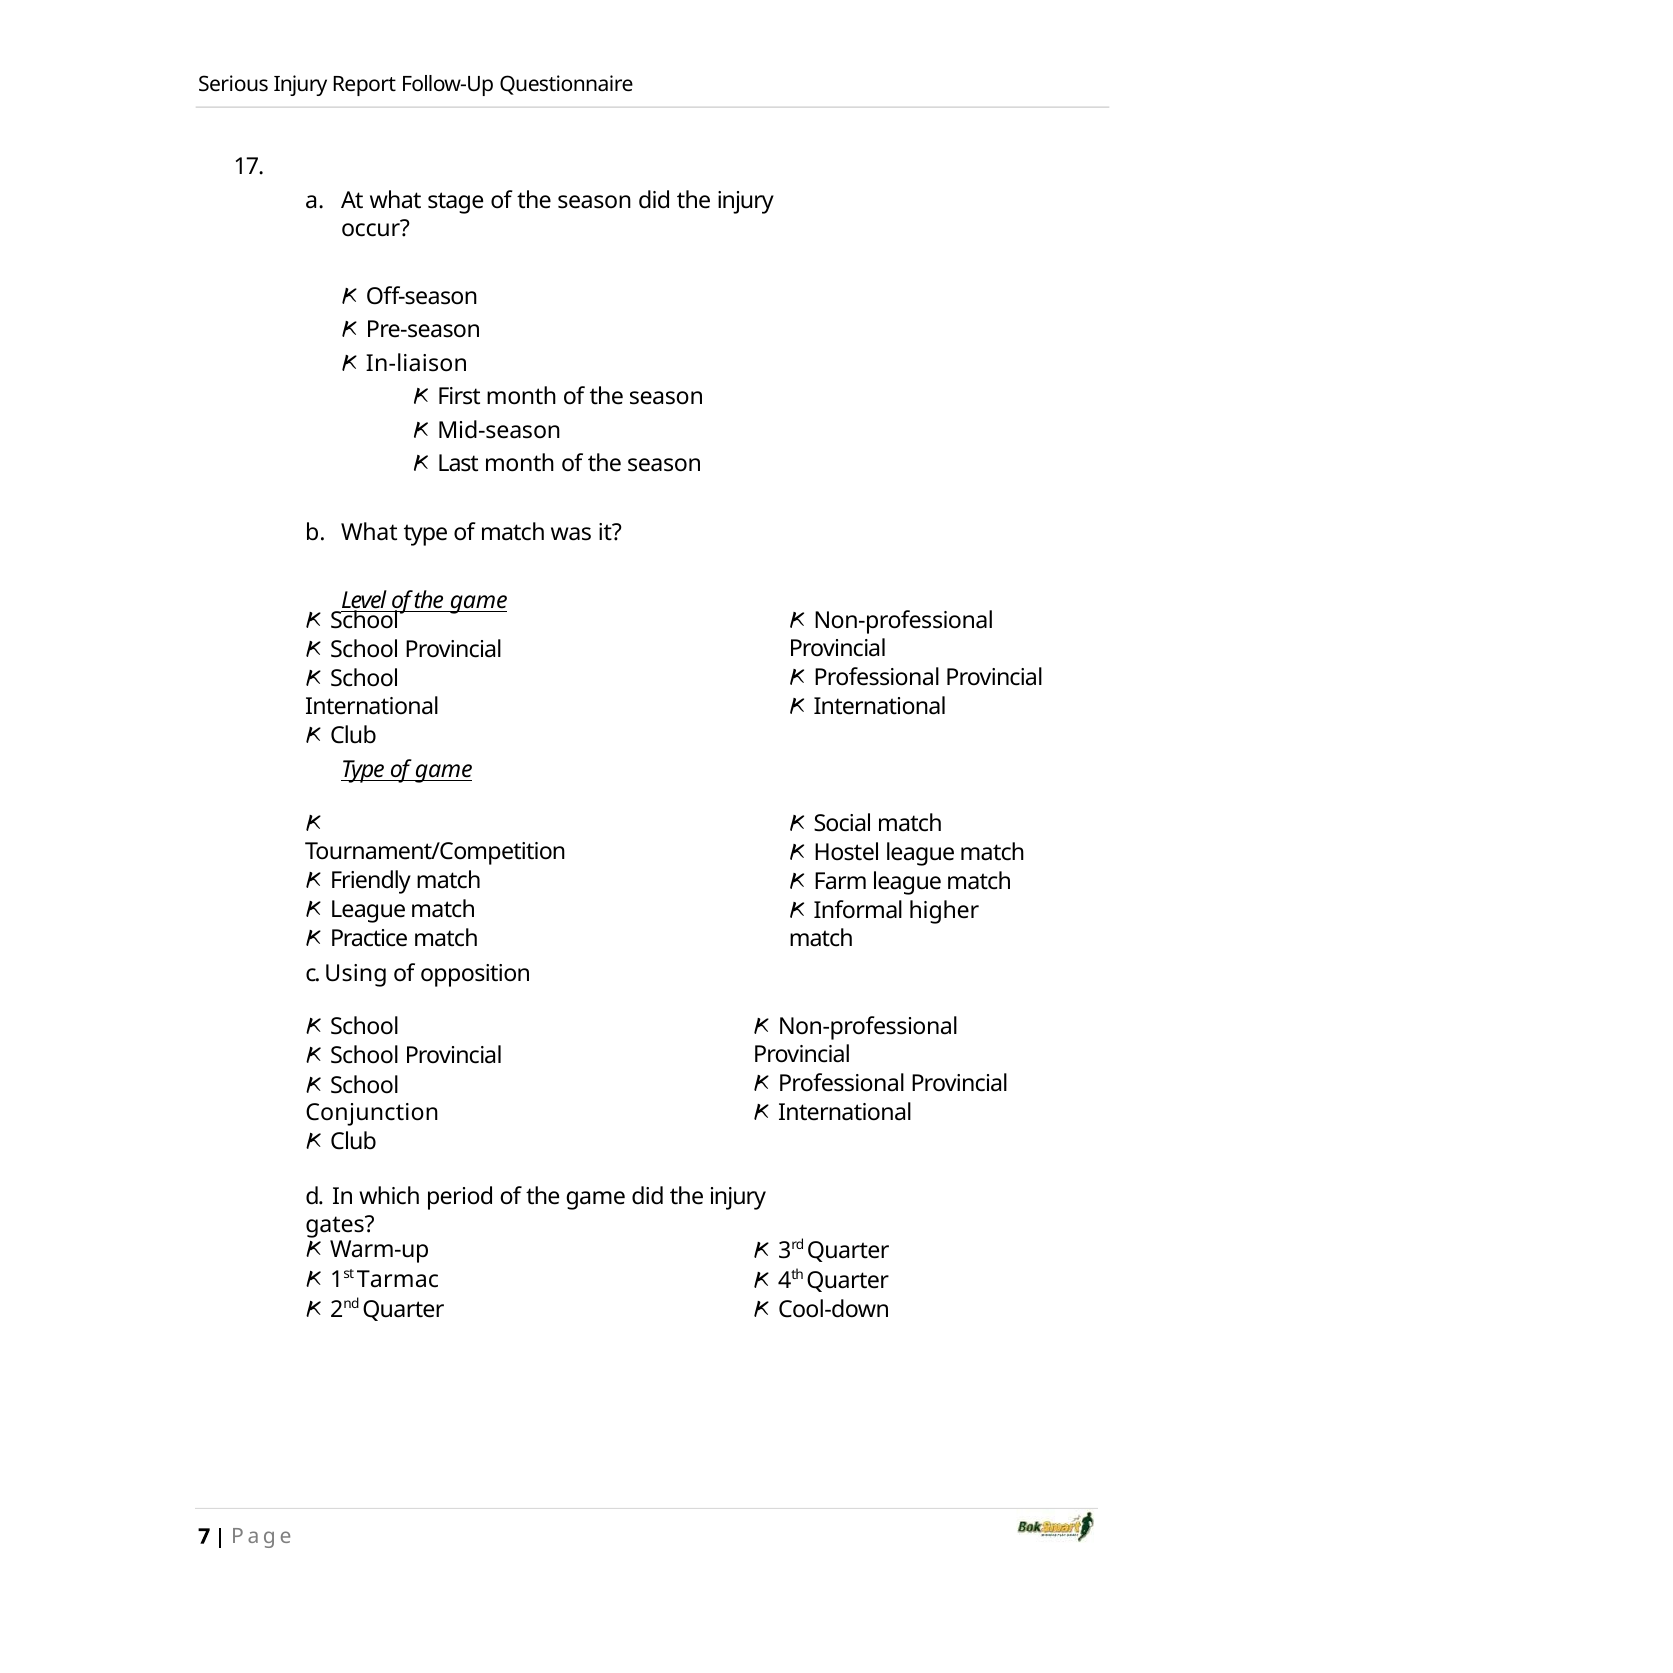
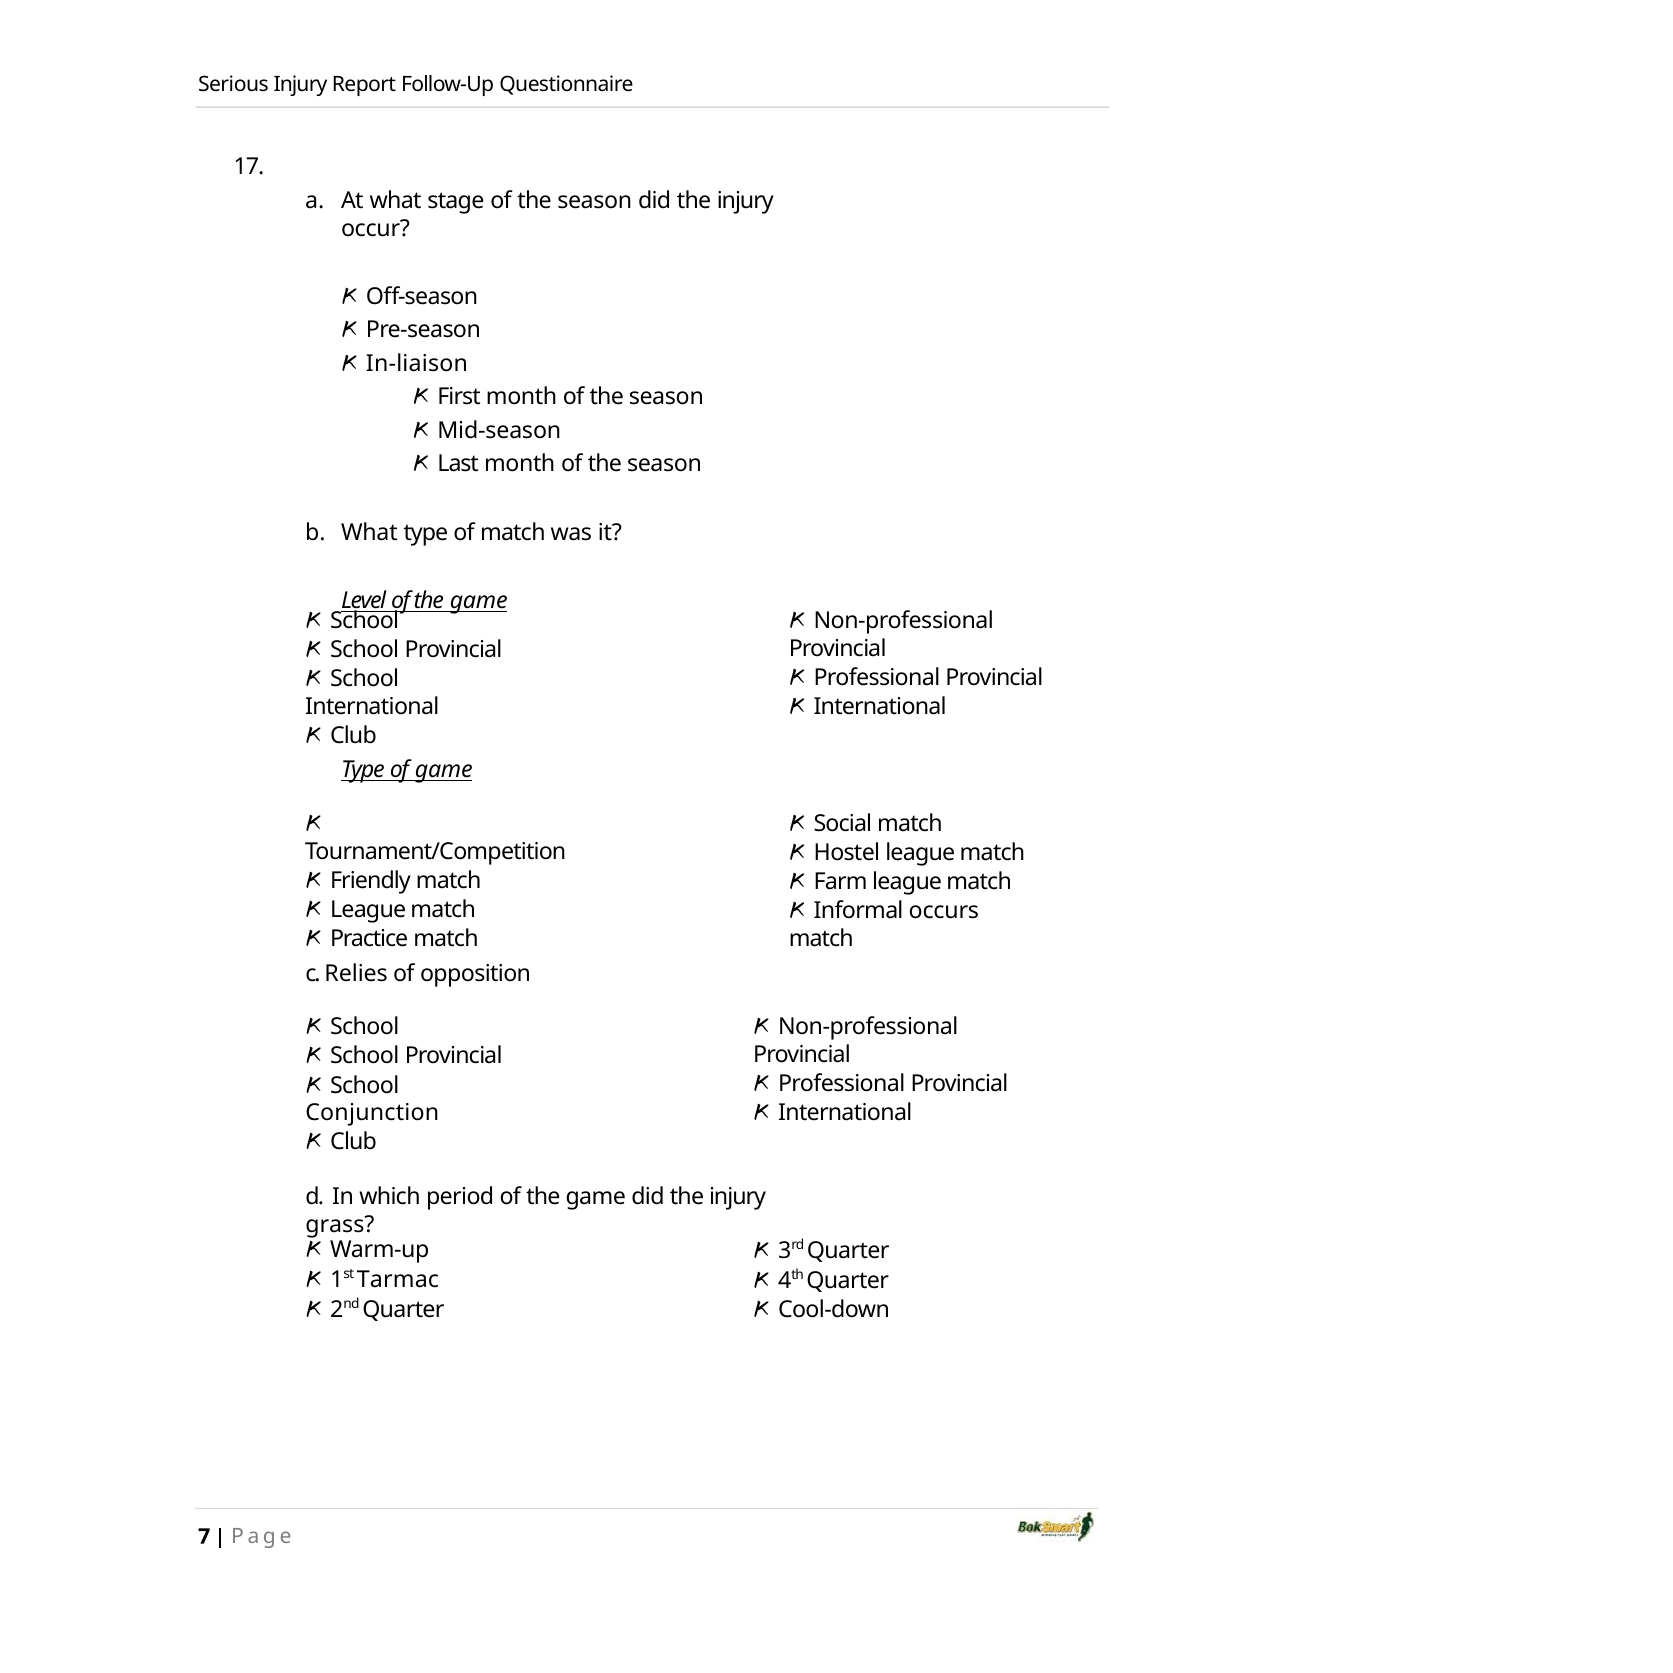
higher: higher -> occurs
Using: Using -> Relies
gates: gates -> grass
